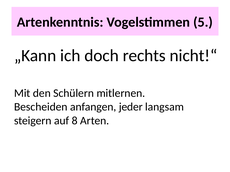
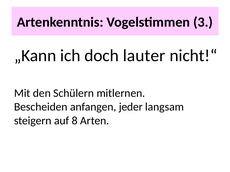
5: 5 -> 3
rechts: rechts -> lauter
